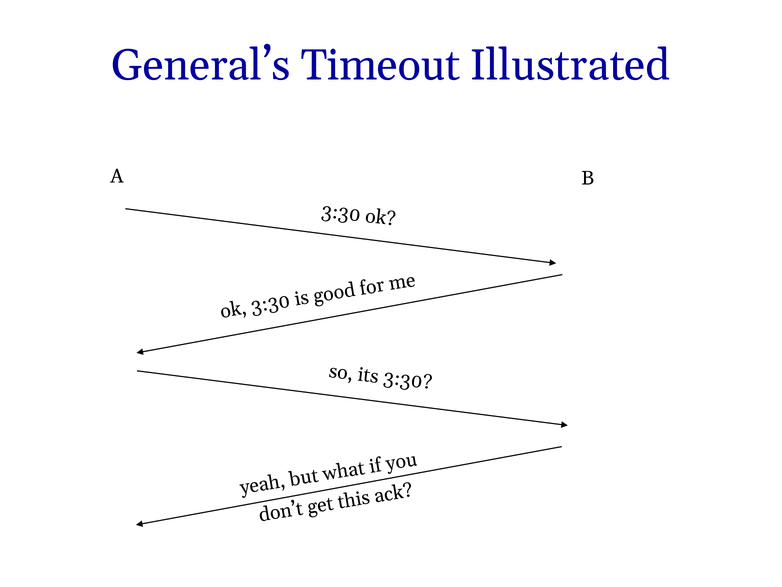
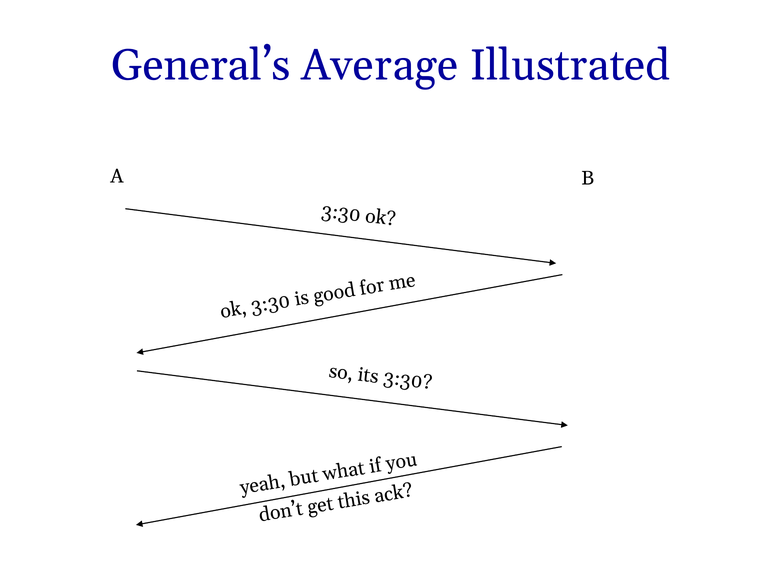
Timeout: Timeout -> Average
